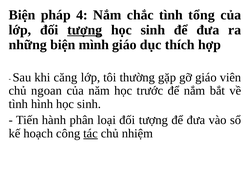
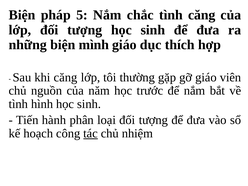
4: 4 -> 5
tình tổng: tổng -> căng
tượng at (85, 30) underline: present -> none
ngoan: ngoan -> nguồn
